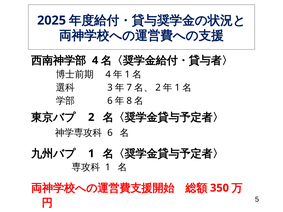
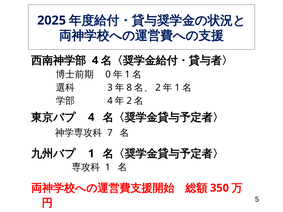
4 at (108, 75): 4 -> 0
7: 7 -> 8
6 at (110, 101): 6 -> 4
8 at (129, 101): 8 -> 2
2 at (91, 117): 2 -> 4
6 at (110, 133): 6 -> 7
